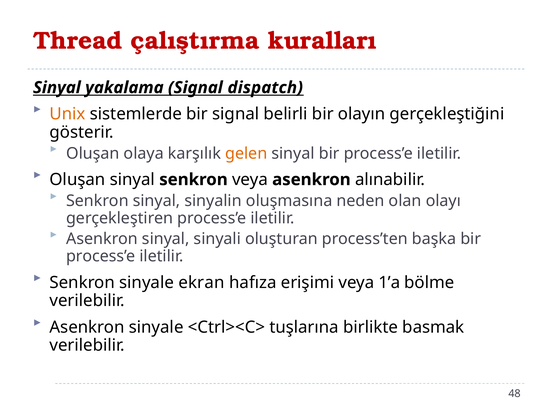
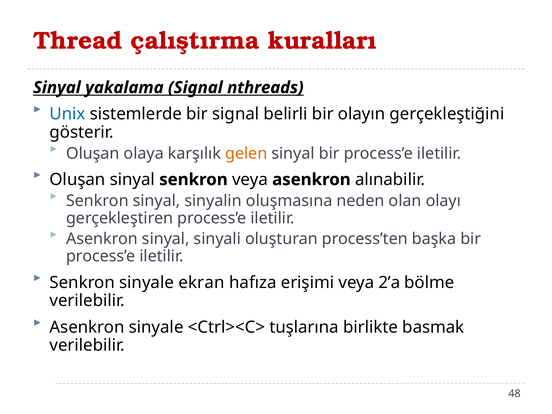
dispatch: dispatch -> nthreads
Unix colour: orange -> blue
1’a: 1’a -> 2’a
